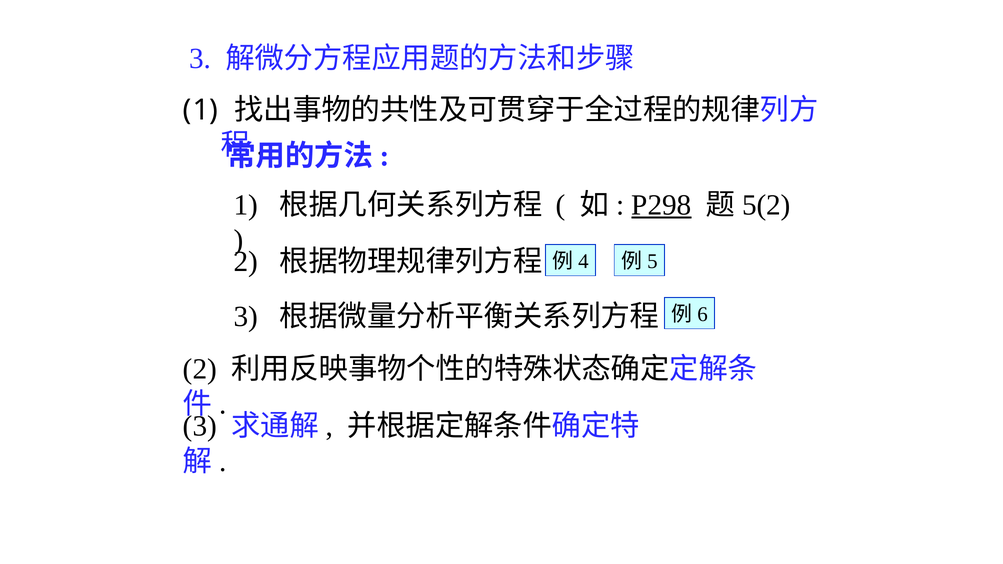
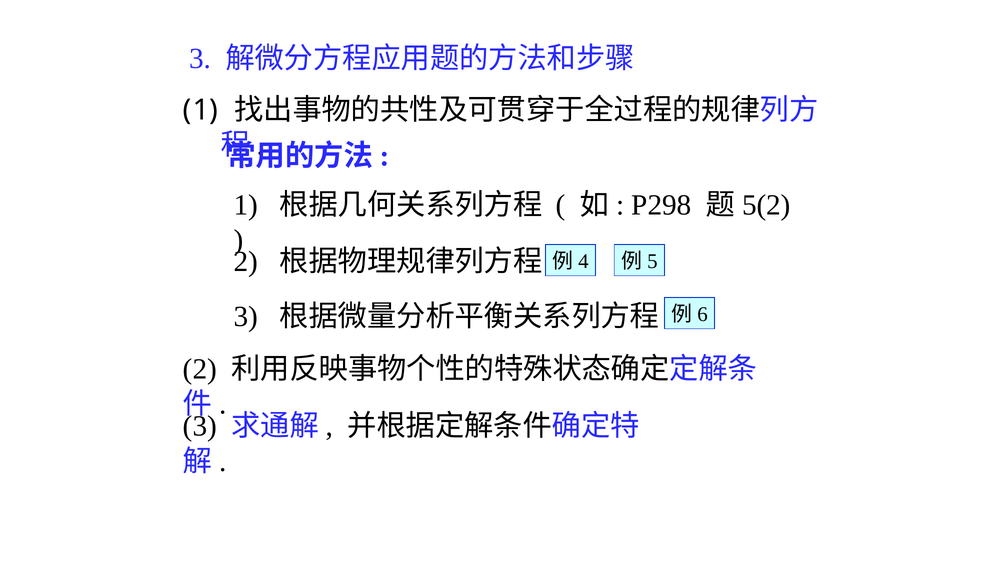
P298 underline: present -> none
